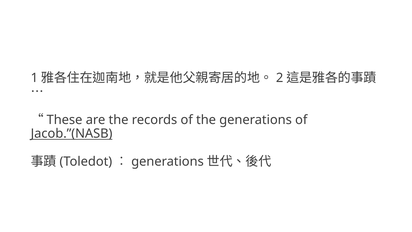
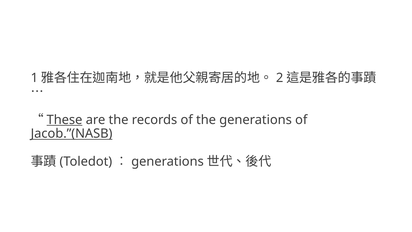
These underline: none -> present
